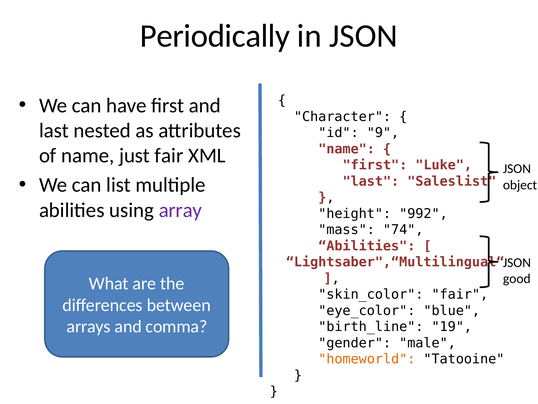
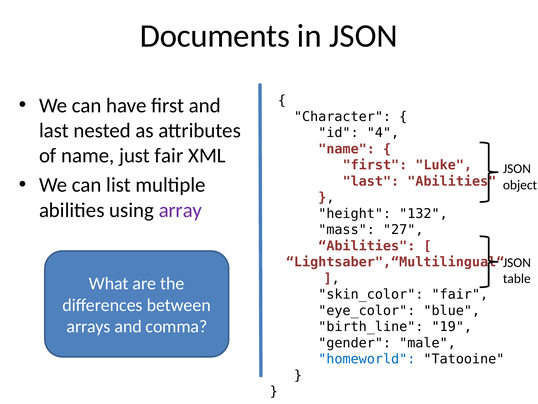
Periodically: Periodically -> Documents
9: 9 -> 4
last Saleslist: Saleslist -> Abilities
992: 992 -> 132
74: 74 -> 27
good: good -> table
homeworld colour: orange -> blue
